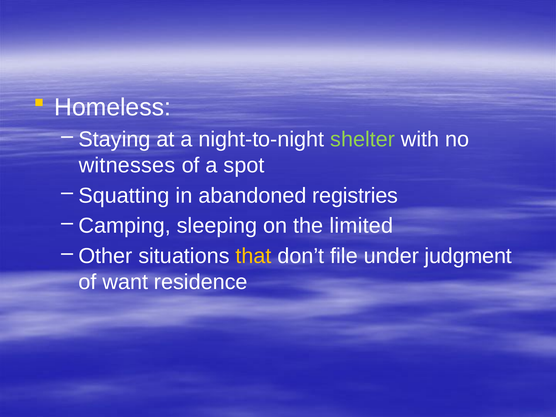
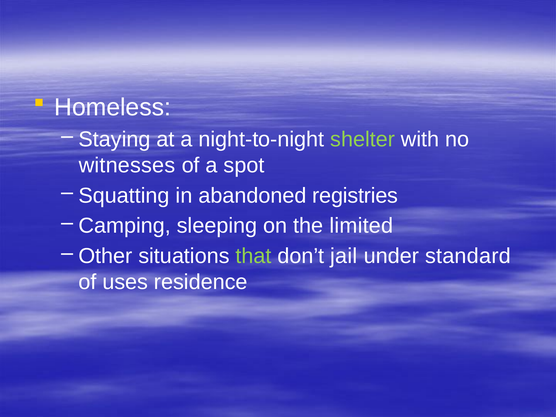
that colour: yellow -> light green
file: file -> jail
judgment: judgment -> standard
want: want -> uses
